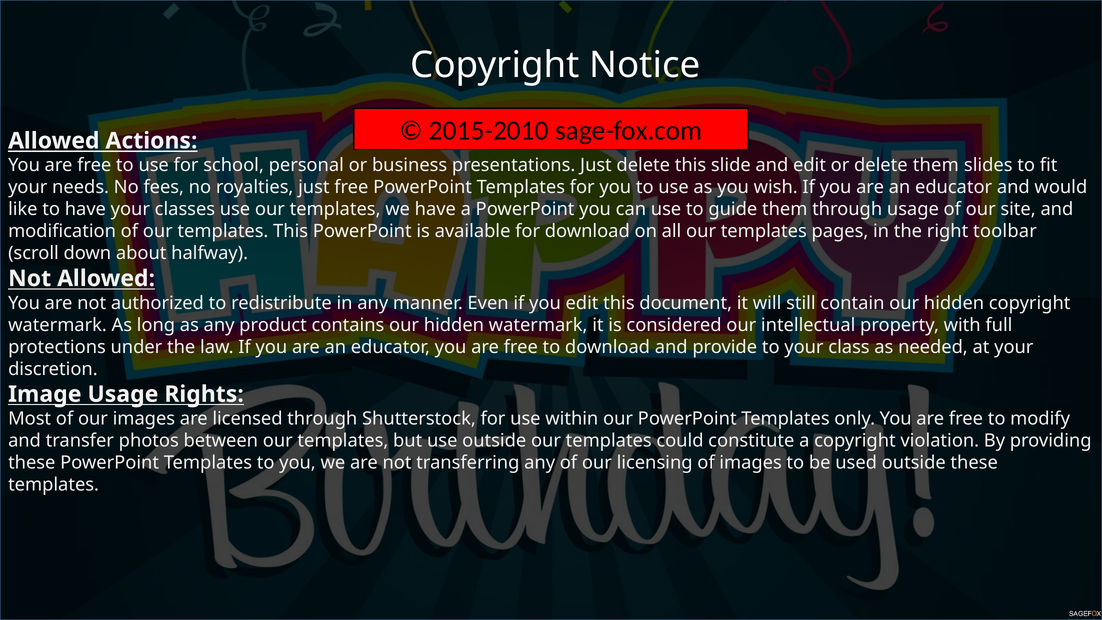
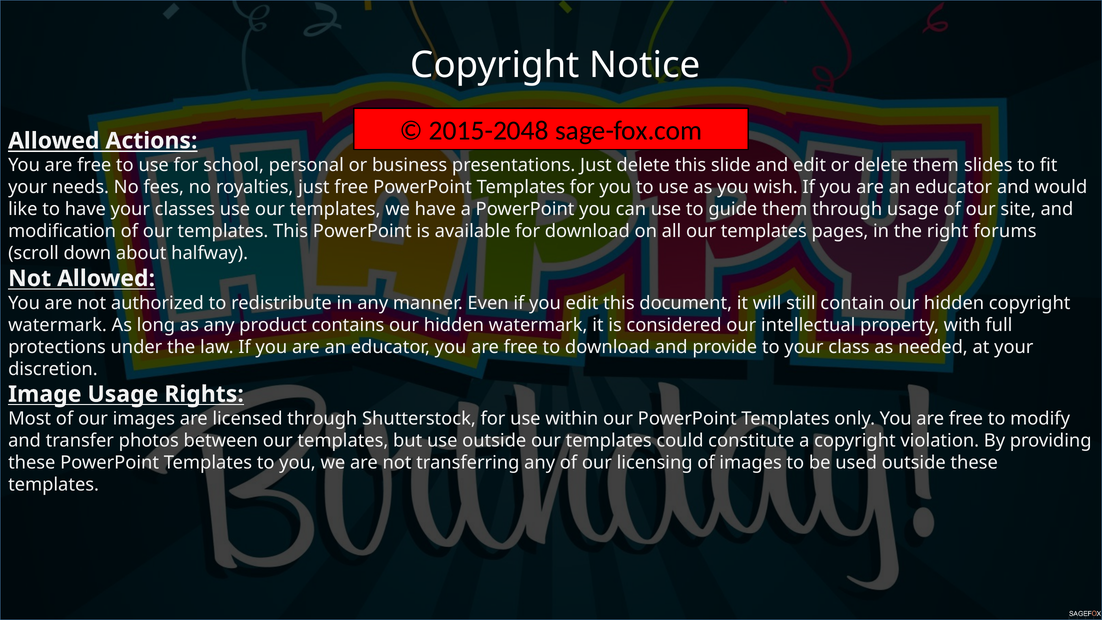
2015-2010: 2015-2010 -> 2015-2048
toolbar: toolbar -> forums
